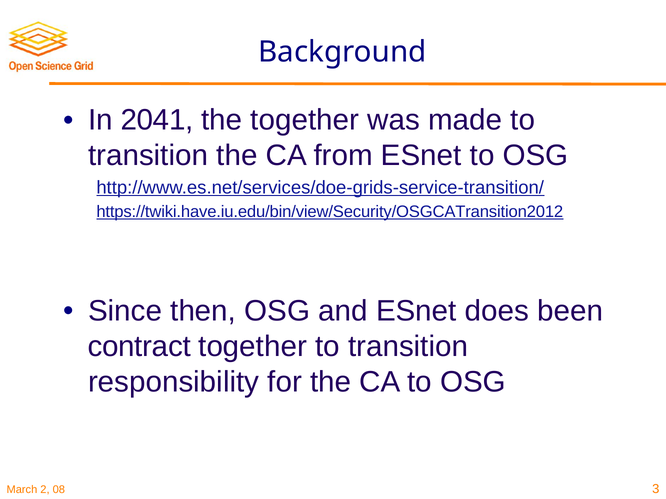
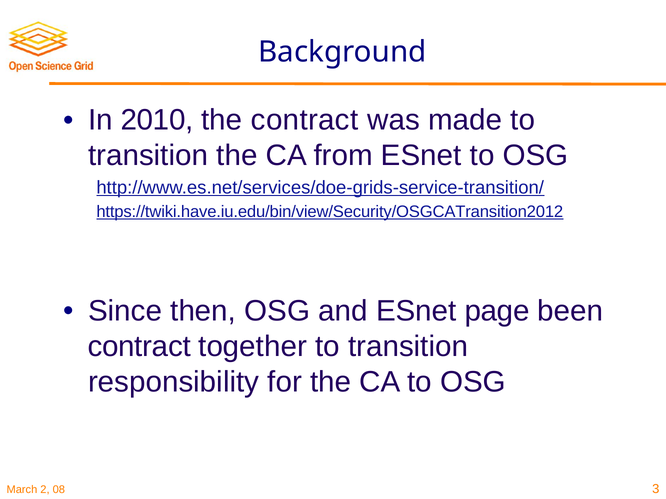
2041: 2041 -> 2010
the together: together -> contract
does: does -> page
